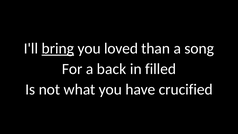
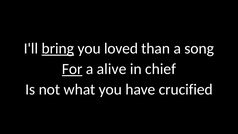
For underline: none -> present
back: back -> alive
filled: filled -> chief
